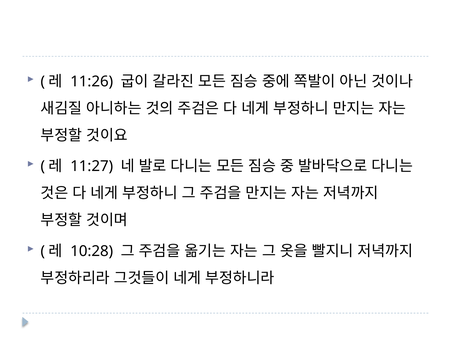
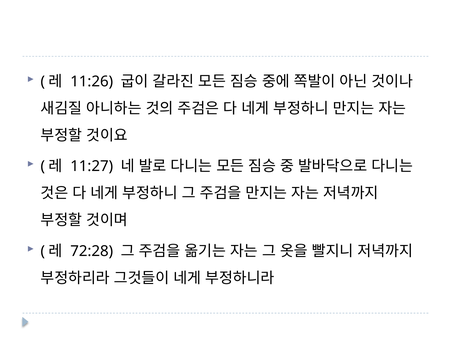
10:28: 10:28 -> 72:28
